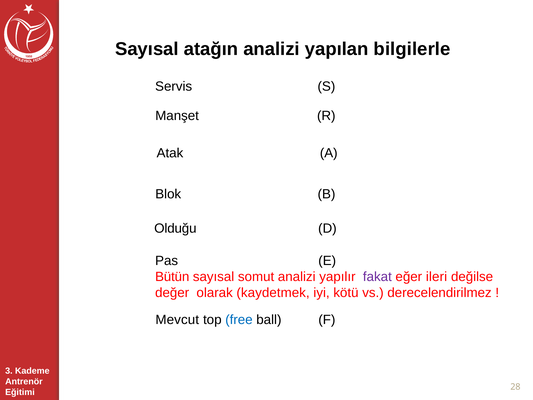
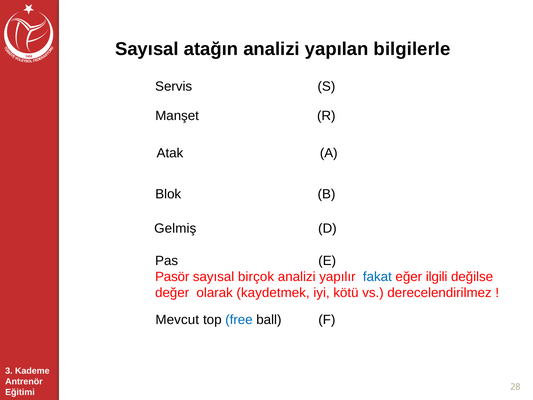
Olduğu: Olduğu -> Gelmiş
Bütün: Bütün -> Pasör
somut: somut -> birçok
fakat colour: purple -> blue
ileri: ileri -> ilgili
